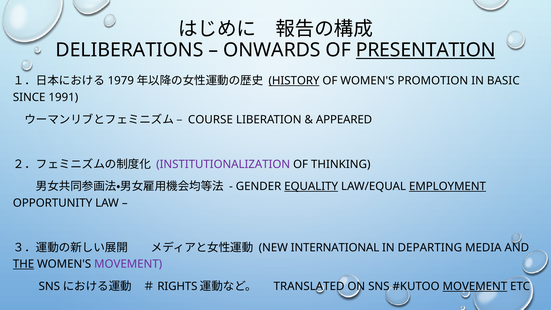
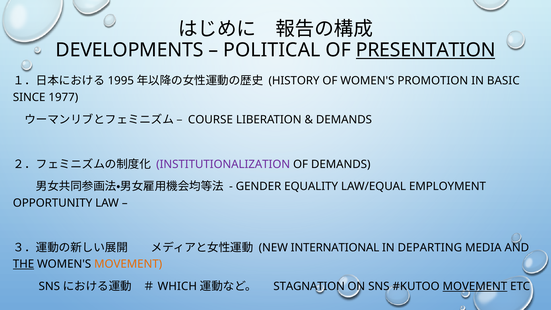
DELIBERATIONS: DELIBERATIONS -> DEVELOPMENTS
ONWARDS: ONWARDS -> POLITICAL
1979: 1979 -> 1995
HISTORY underline: present -> none
1991: 1991 -> 1977
APPEARED at (344, 120): APPEARED -> DEMANDS
OF THINKING: THINKING -> DEMANDS
EQUALITY underline: present -> none
EMPLOYMENT underline: present -> none
MOVEMENT at (128, 264) colour: purple -> orange
RIGHTS: RIGHTS -> WHICH
TRANSLATED: TRANSLATED -> STAGNATION
